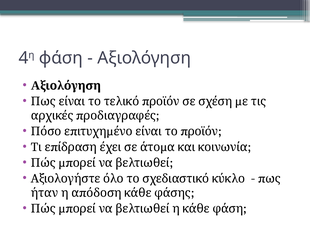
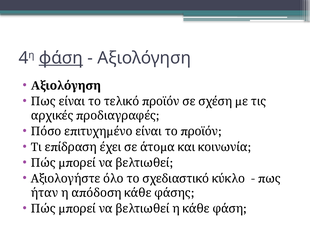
φάση underline: none -> present
